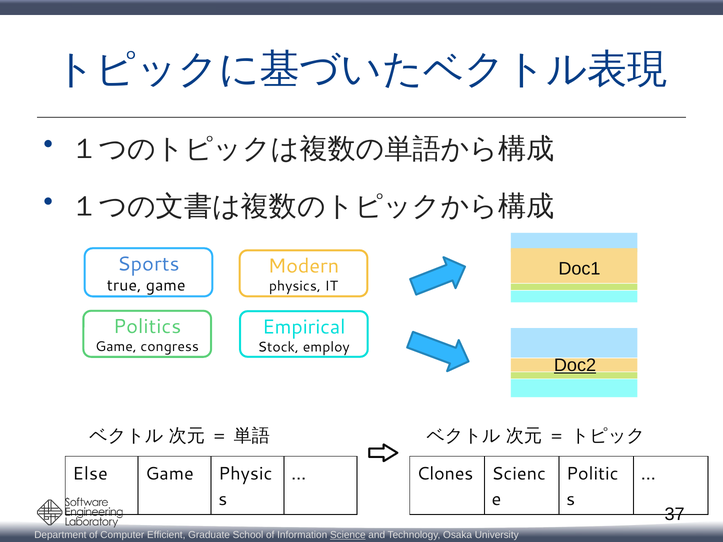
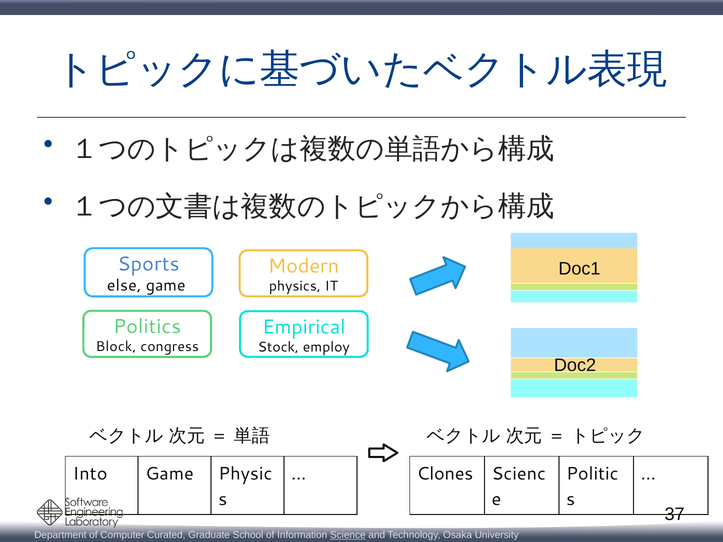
true: true -> else
Game at (116, 347): Game -> Block
Doc2 underline: present -> none
Else: Else -> Into
Efficient: Efficient -> Curated
